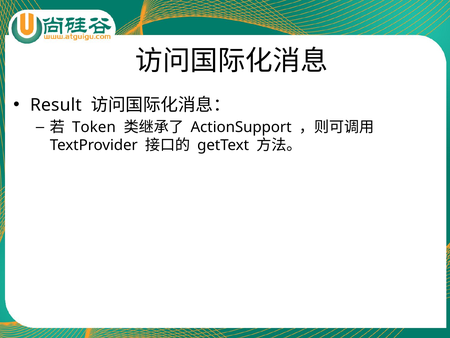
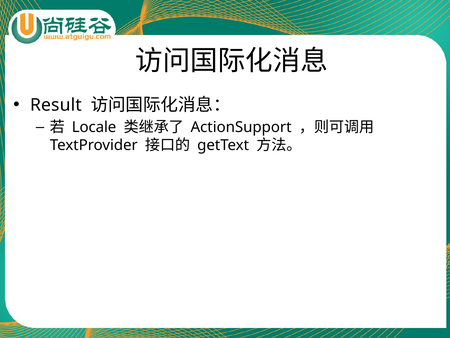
Token: Token -> Locale
